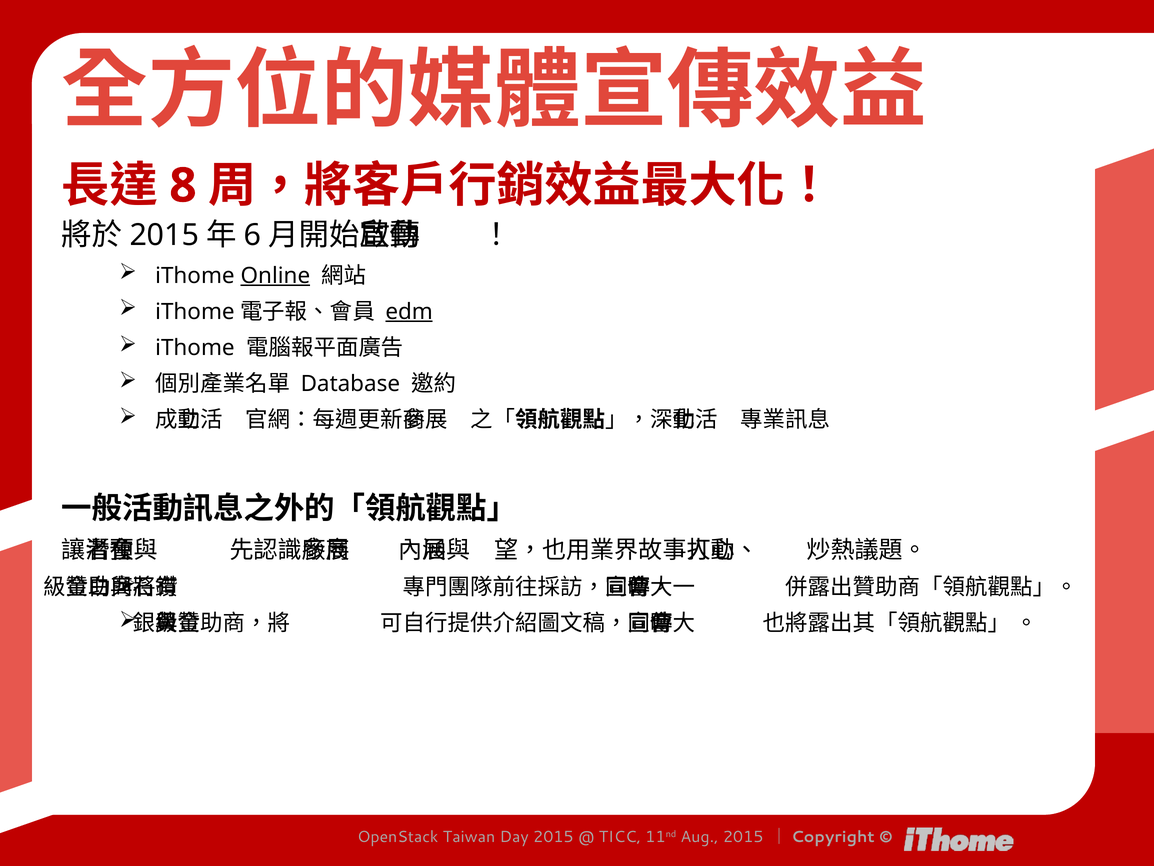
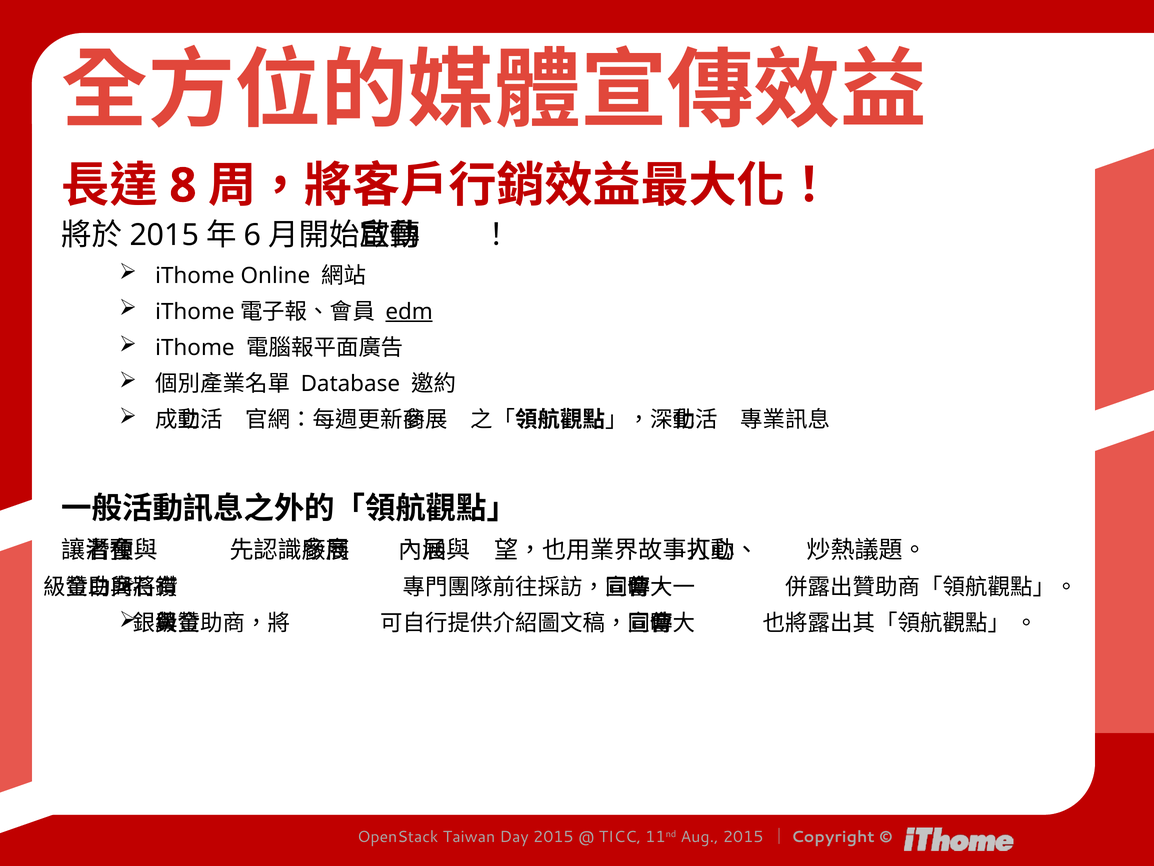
Online underline: present -> none
